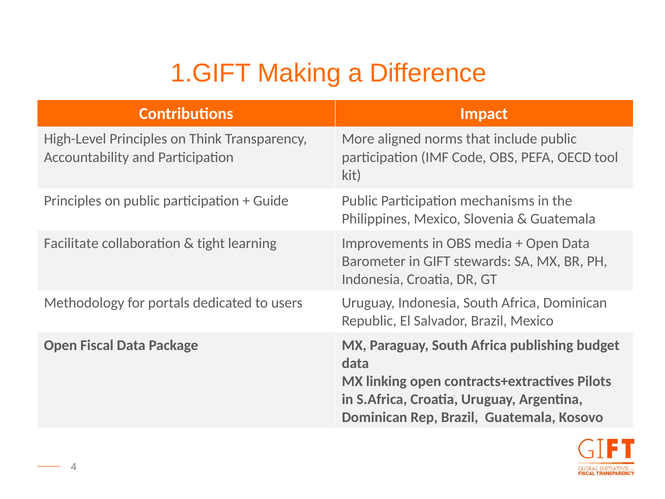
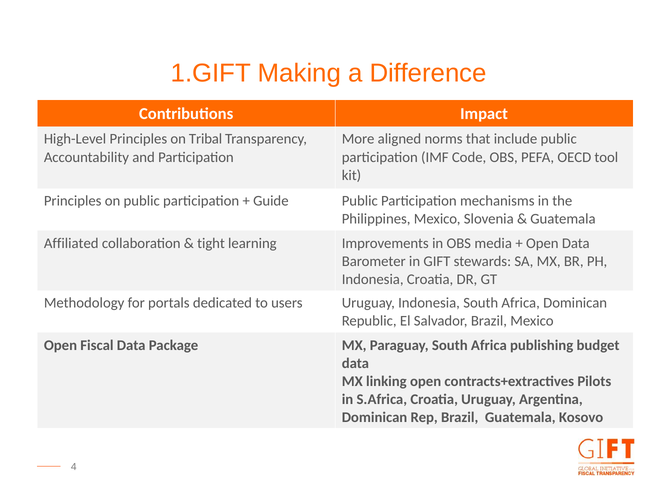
Think: Think -> Tribal
Facilitate: Facilitate -> Affiliated
